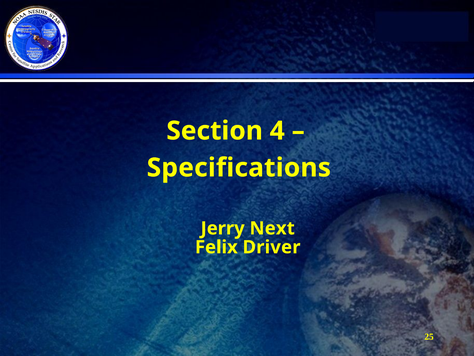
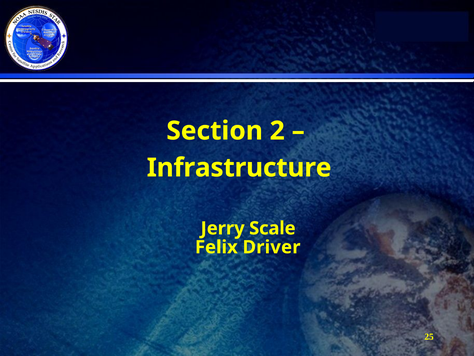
4: 4 -> 2
Specifications: Specifications -> Infrastructure
Next: Next -> Scale
